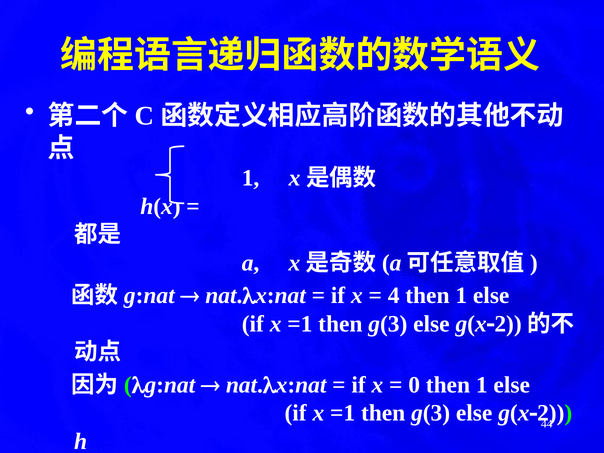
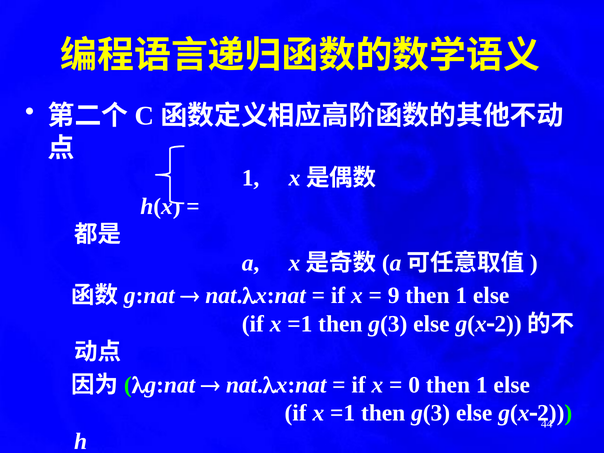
4: 4 -> 9
